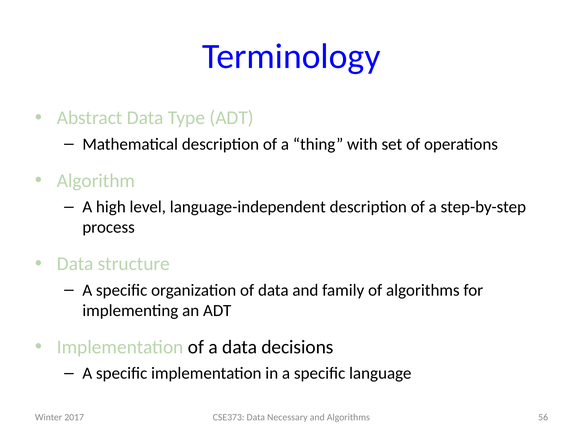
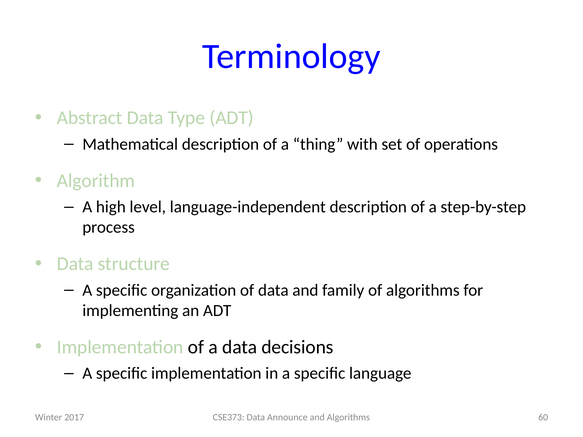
Necessary: Necessary -> Announce
56: 56 -> 60
